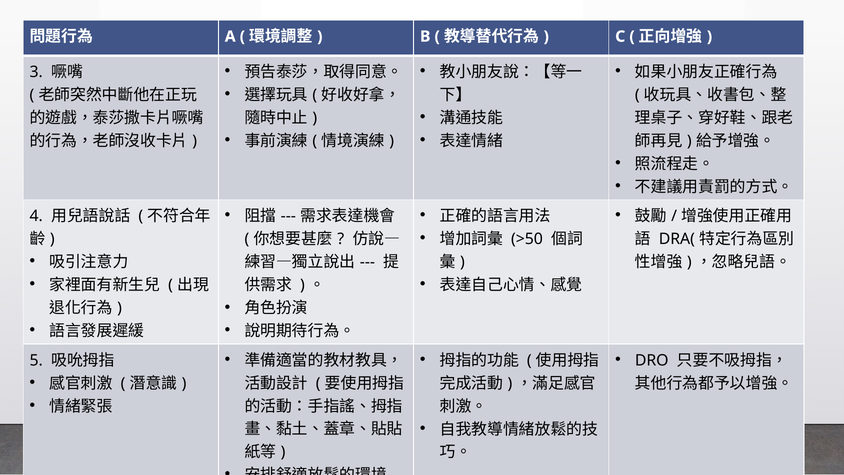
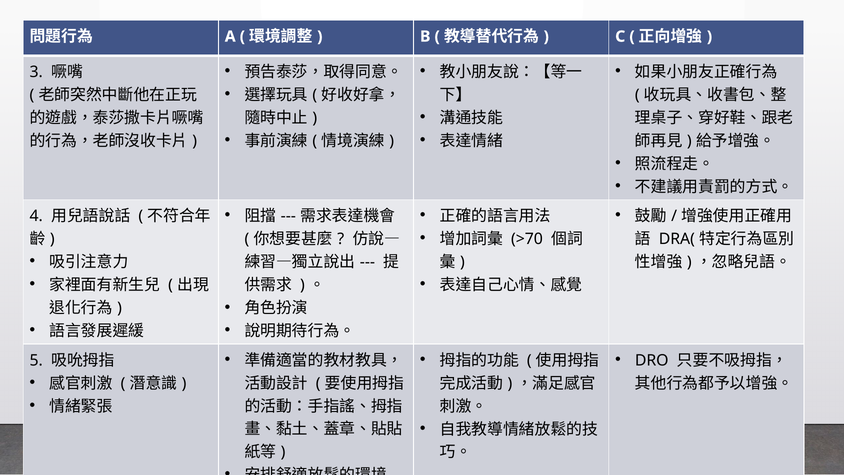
>50: >50 -> >70
